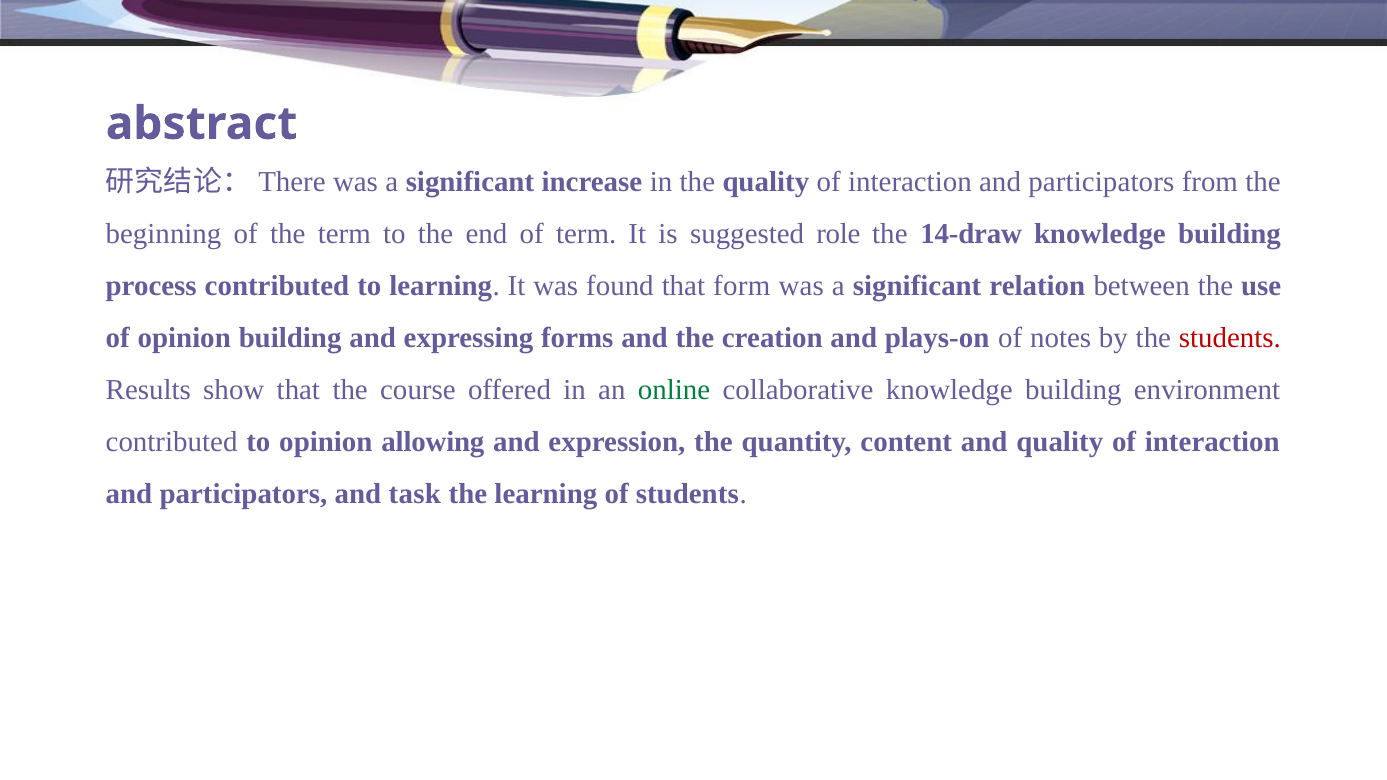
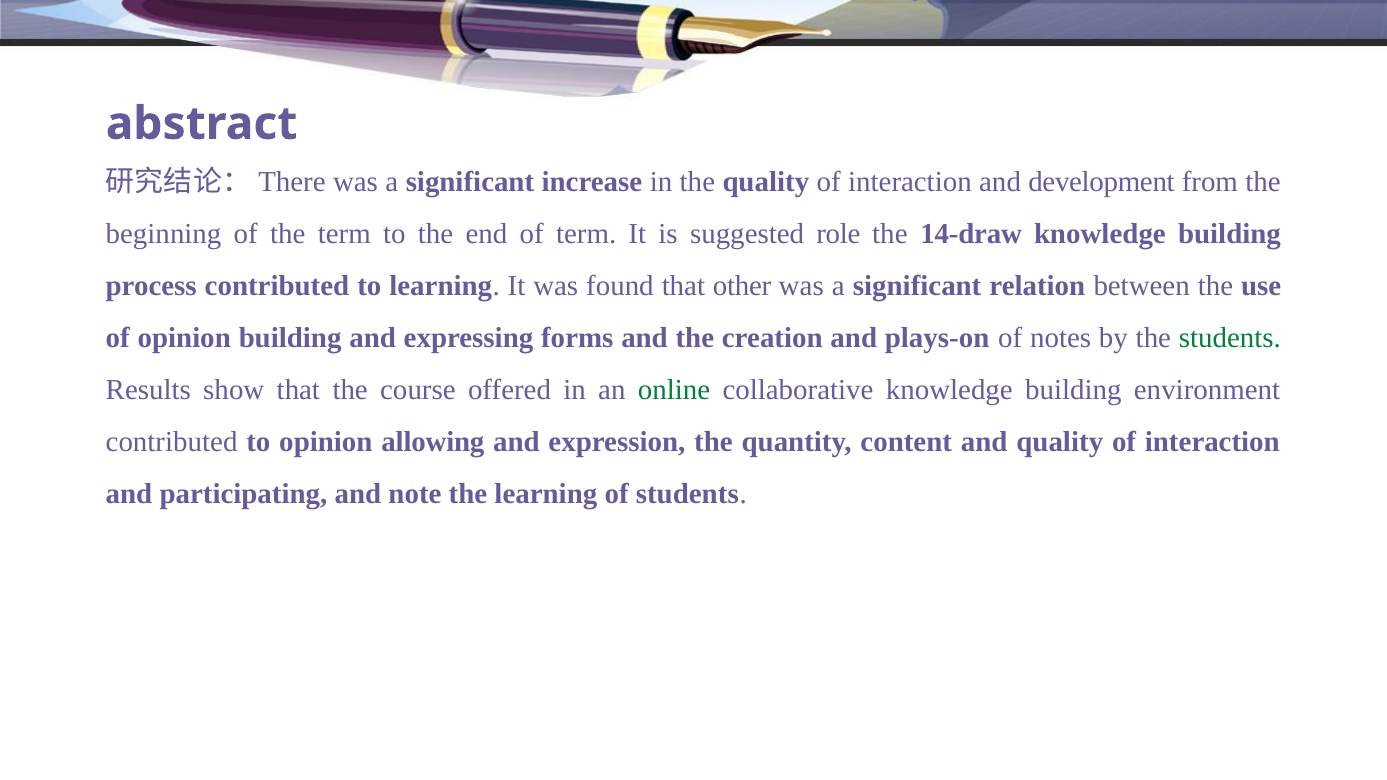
participators at (1101, 182): participators -> development
form: form -> other
students at (1230, 338) colour: red -> green
participators at (243, 494): participators -> participating
task: task -> note
